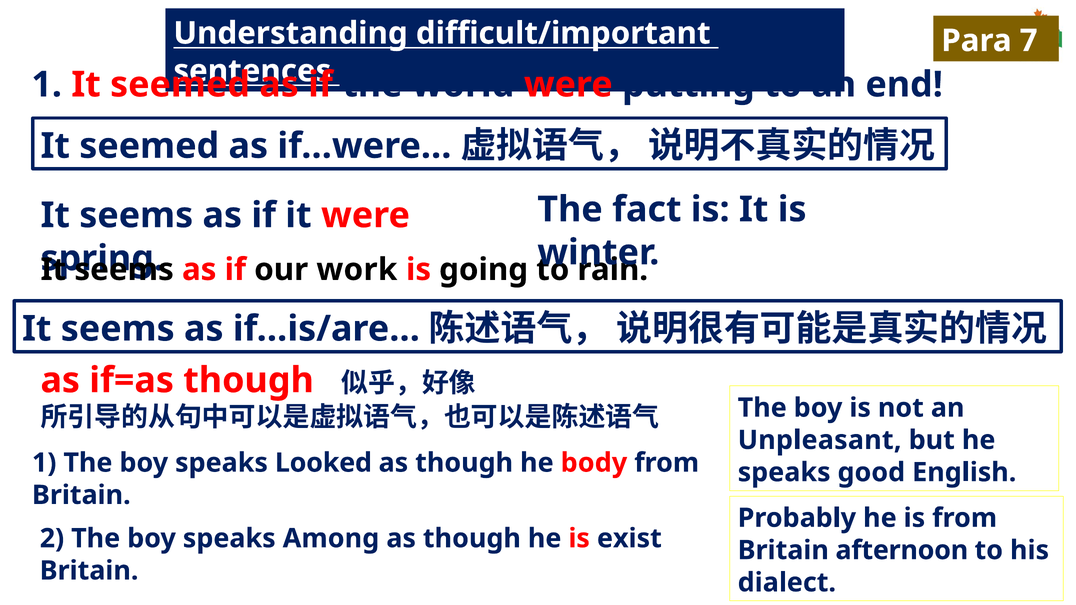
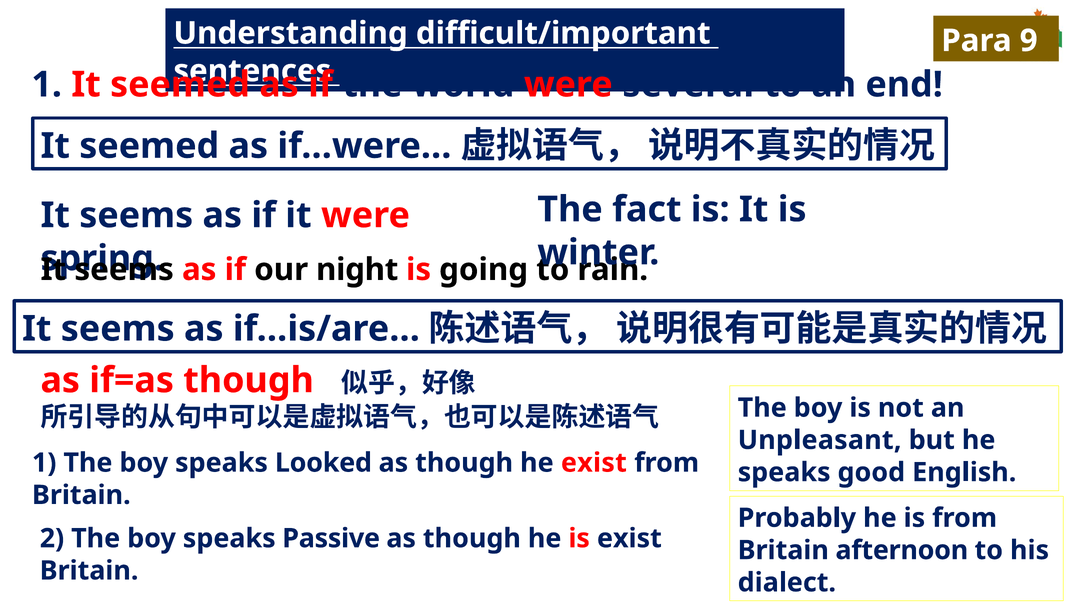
7: 7 -> 9
putting: putting -> several
work: work -> night
he body: body -> exist
Among: Among -> Passive
